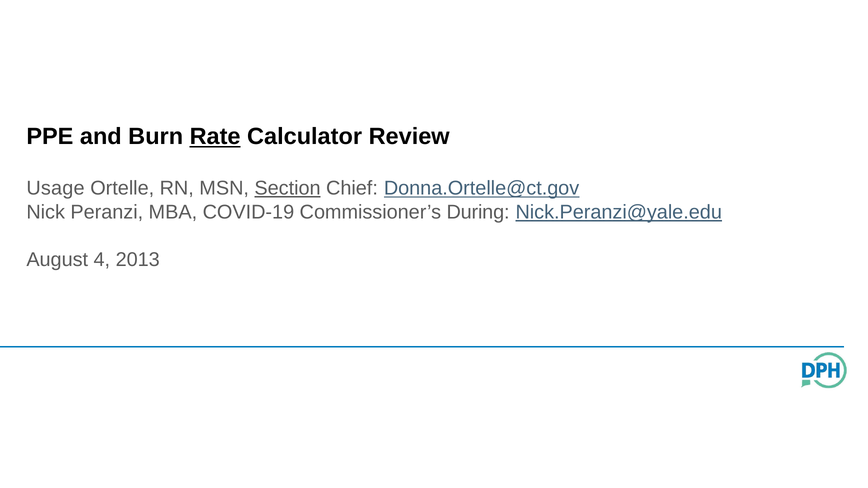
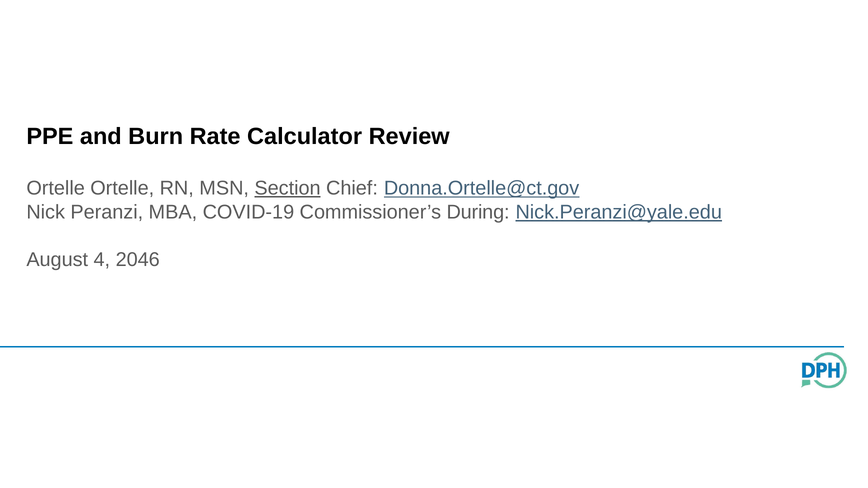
Rate underline: present -> none
Usage at (56, 188): Usage -> Ortelle
2013: 2013 -> 2046
